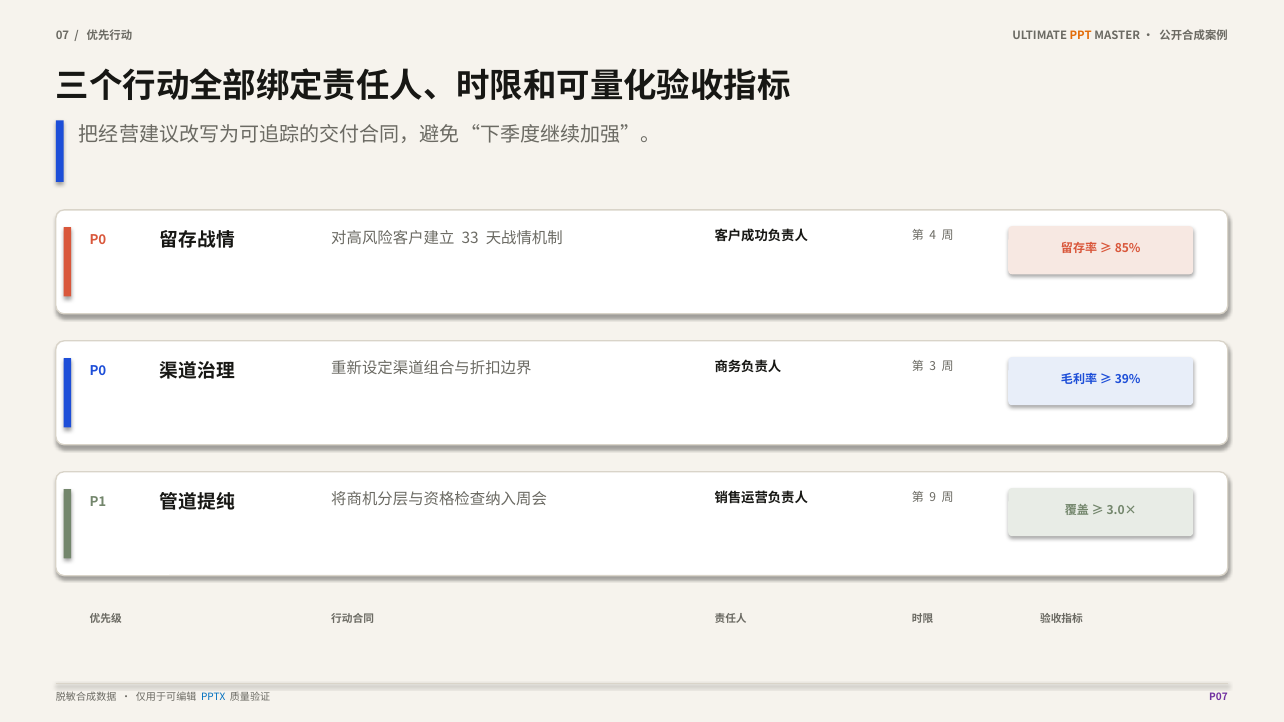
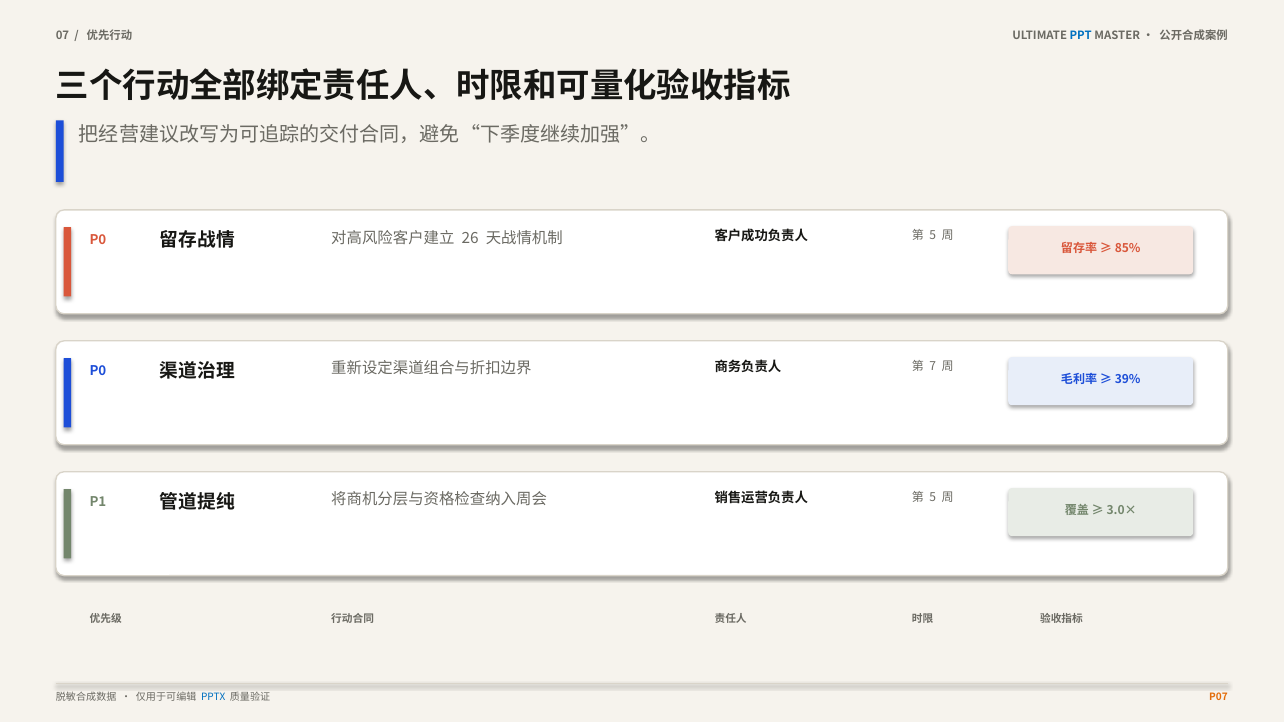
PPT colour: orange -> blue
33: 33 -> 26
4 at (933, 235): 4 -> 5
3: 3 -> 7
9 at (933, 497): 9 -> 5
P07 colour: purple -> orange
